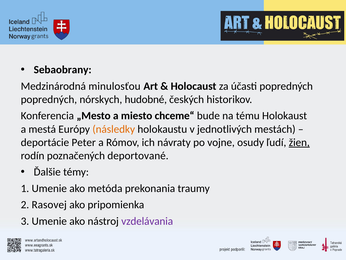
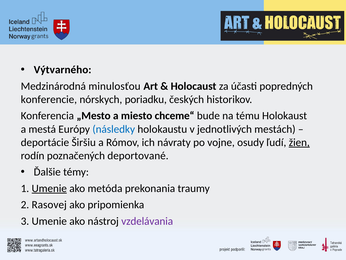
Sebaobrany: Sebaobrany -> Výtvarného
popredných at (49, 99): popredných -> konferencie
hudobné: hudobné -> poriadku
následky colour: orange -> blue
Peter: Peter -> Širšiu
Umenie at (49, 188) underline: none -> present
